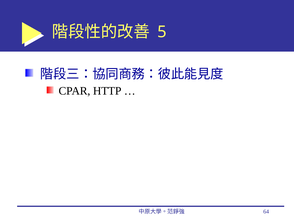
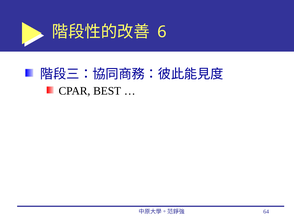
5: 5 -> 6
HTTP: HTTP -> BEST
